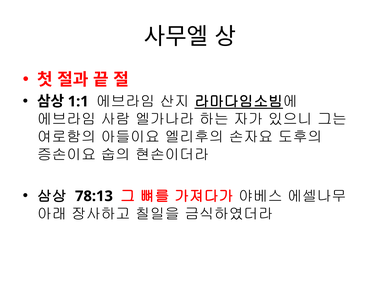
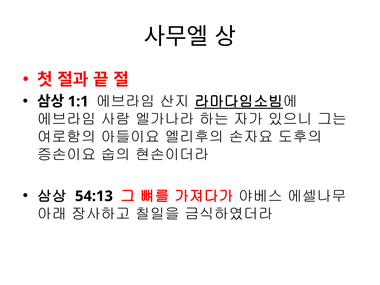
78:13: 78:13 -> 54:13
